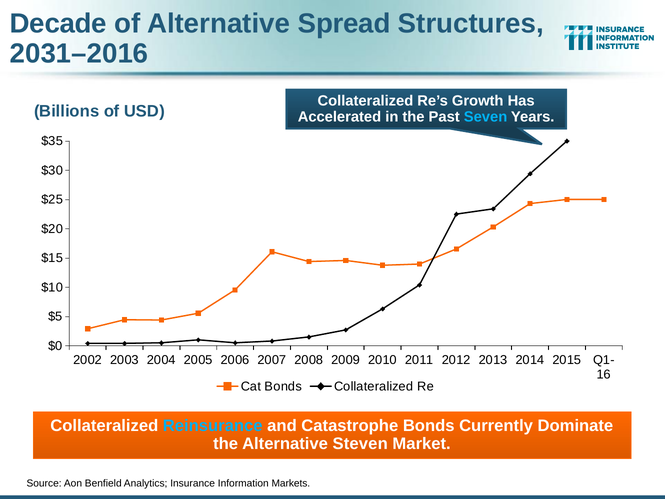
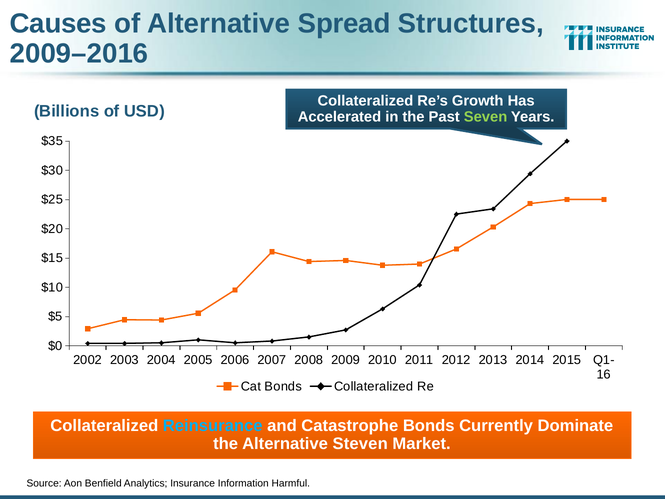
Decade: Decade -> Causes
2031–2016: 2031–2016 -> 2009–2016
Seven colour: light blue -> light green
Markets: Markets -> Harmful
